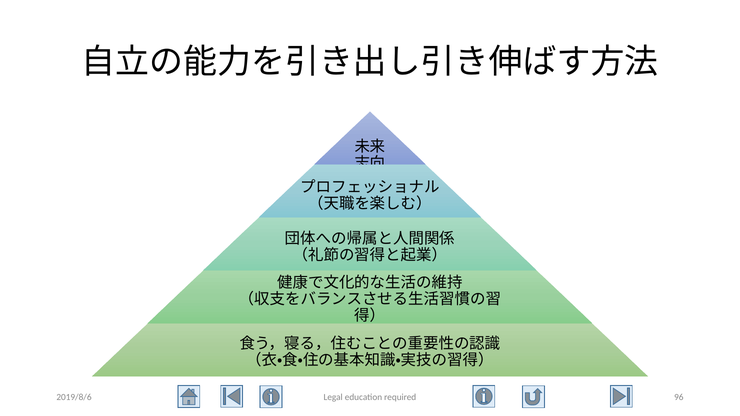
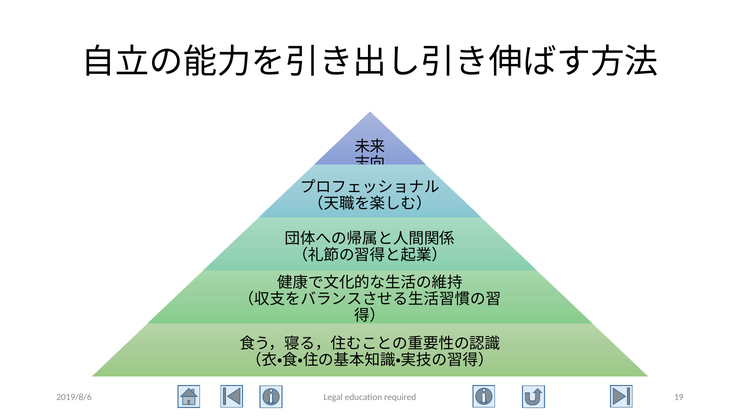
96: 96 -> 19
